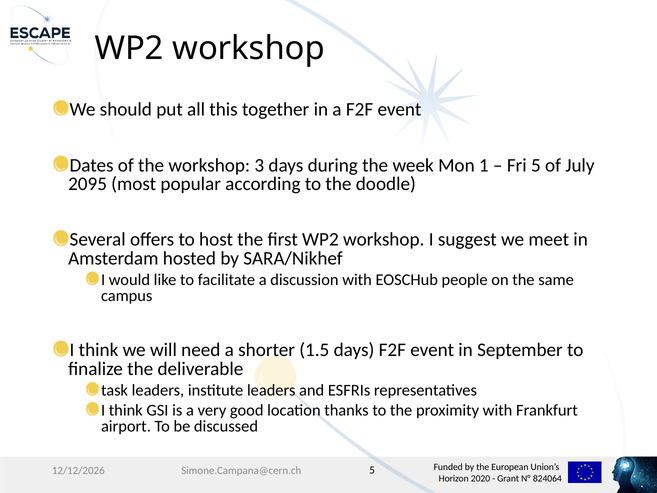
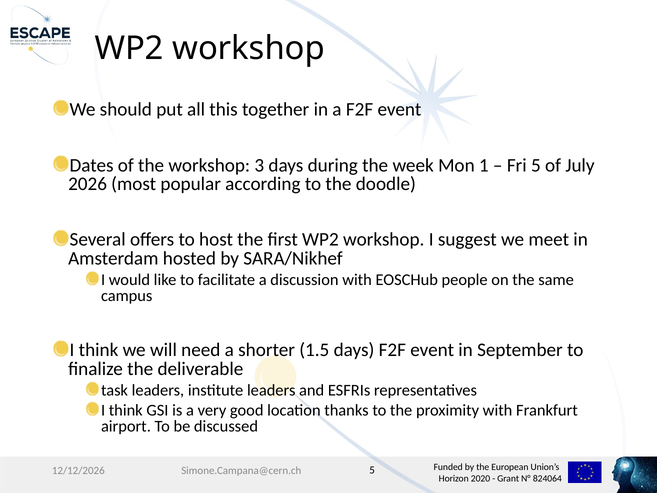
2095: 2095 -> 2026
